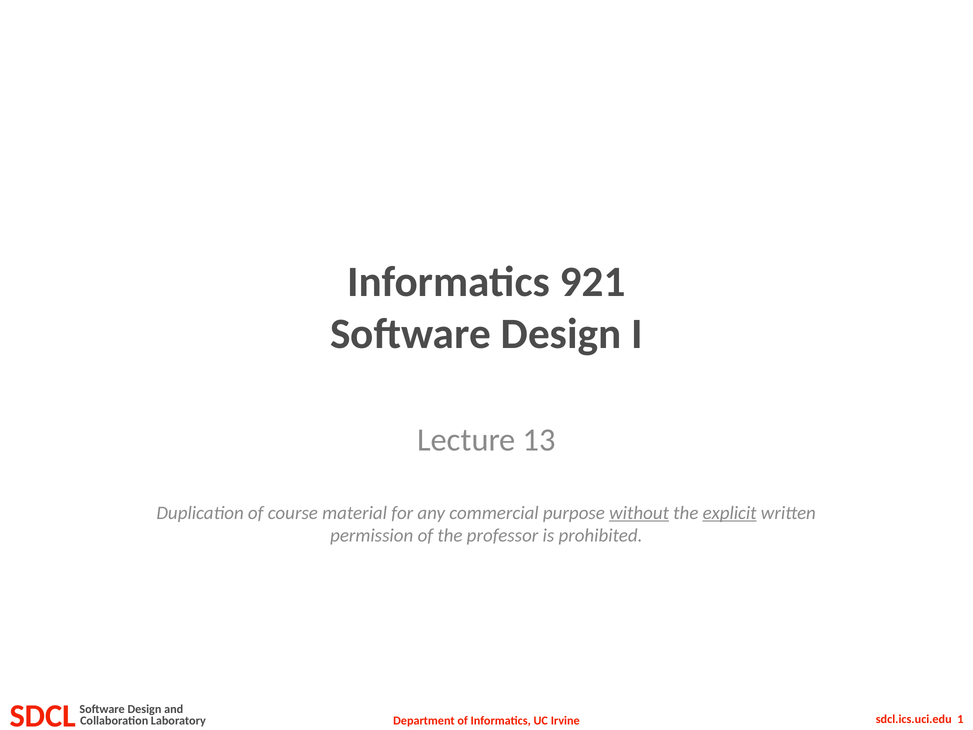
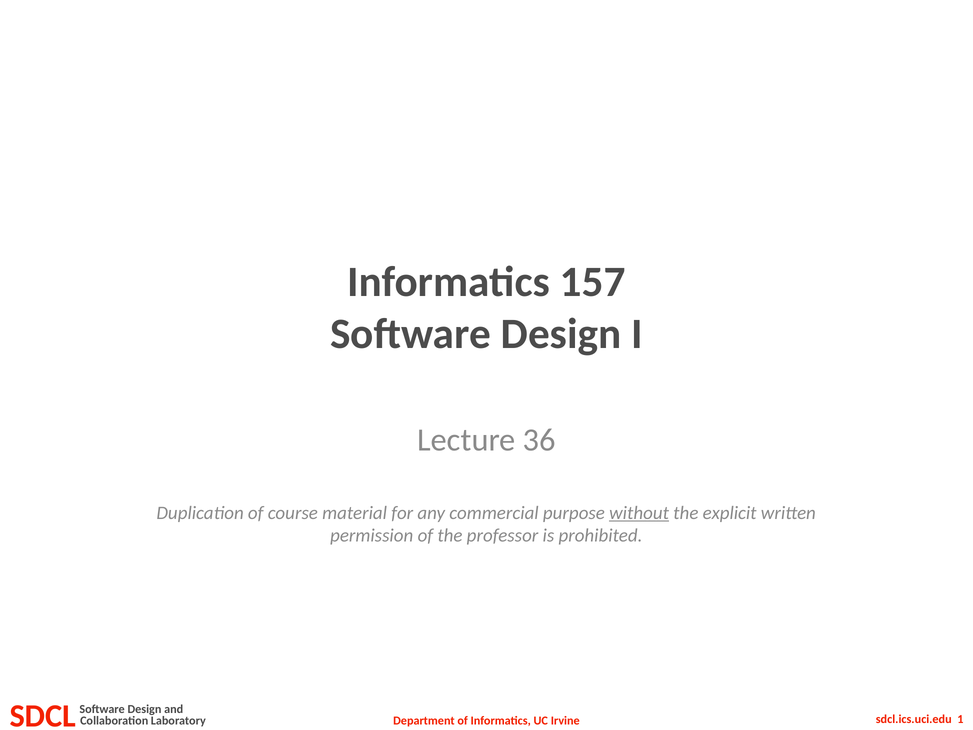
921: 921 -> 157
13: 13 -> 36
explicit underline: present -> none
